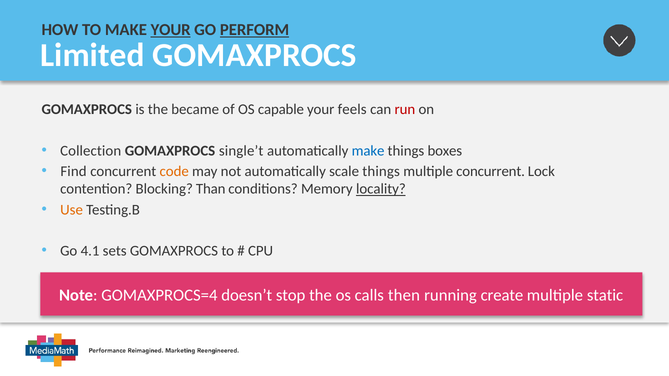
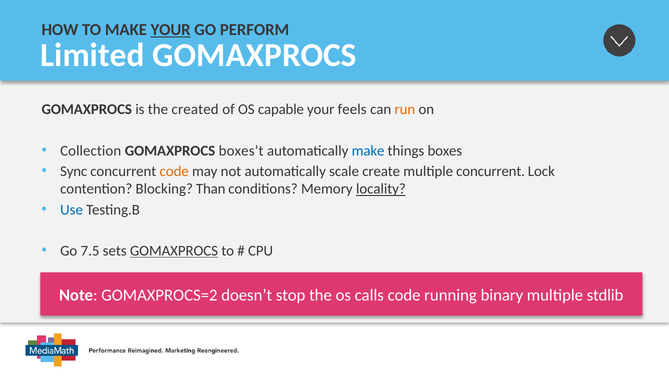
PERFORM underline: present -> none
became: became -> created
run colour: red -> orange
single’t: single’t -> boxes’t
Find: Find -> Sync
scale things: things -> create
Use colour: orange -> blue
4.1: 4.1 -> 7.5
GOMAXPROCS at (174, 251) underline: none -> present
GOMAXPROCS=4: GOMAXPROCS=4 -> GOMAXPROCS=2
calls then: then -> code
create: create -> binary
static: static -> stdlib
